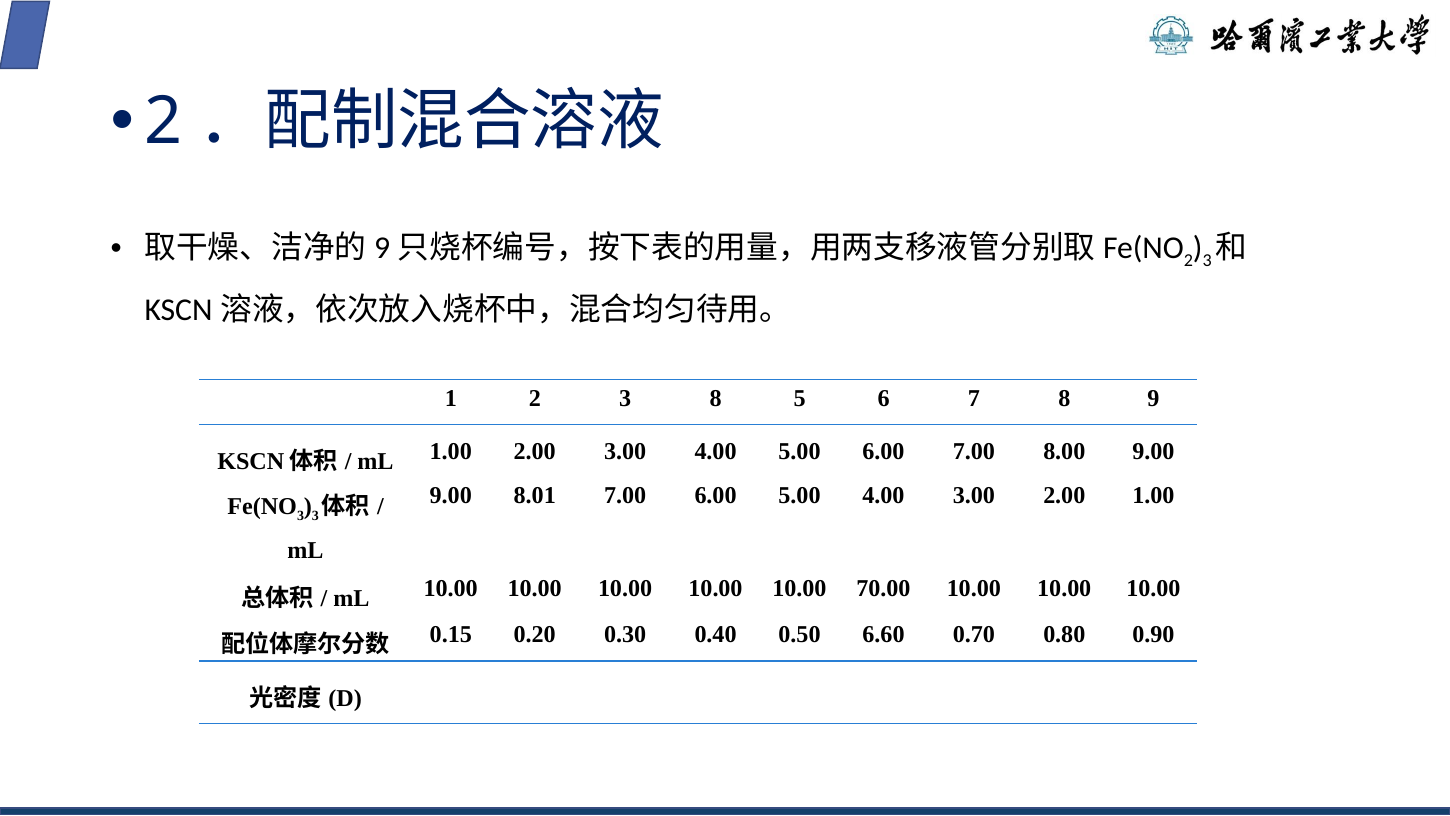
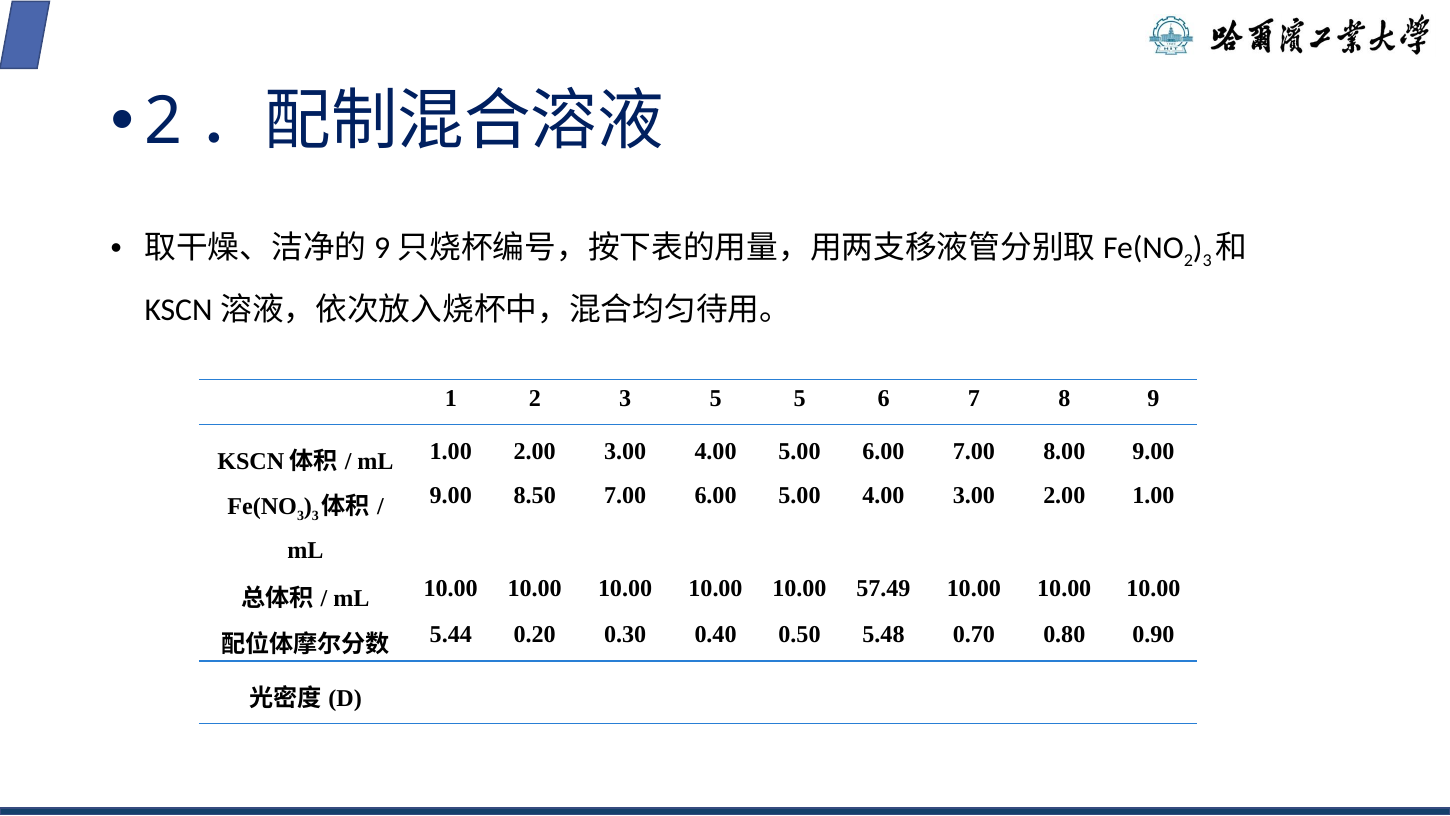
3 8: 8 -> 5
8.01: 8.01 -> 8.50
70.00: 70.00 -> 57.49
0.15: 0.15 -> 5.44
6.60: 6.60 -> 5.48
